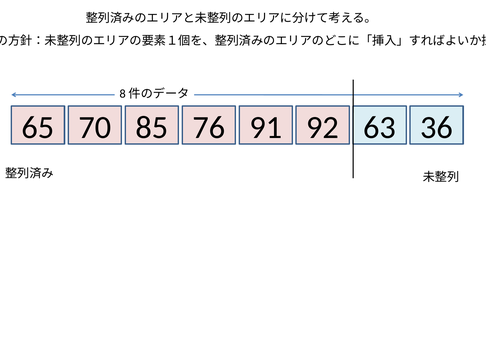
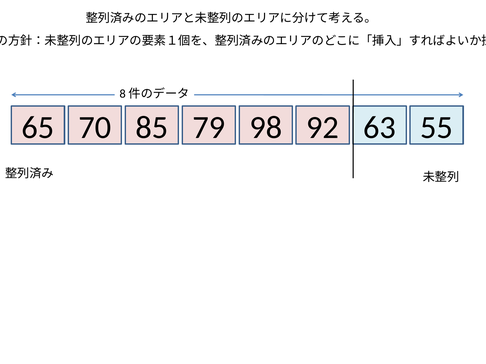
76: 76 -> 79
91: 91 -> 98
36: 36 -> 55
